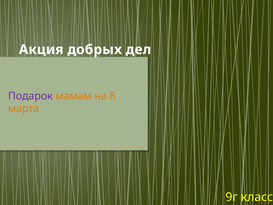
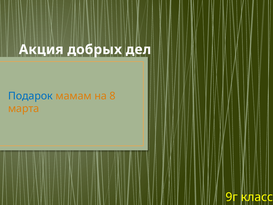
Подарок colour: purple -> blue
